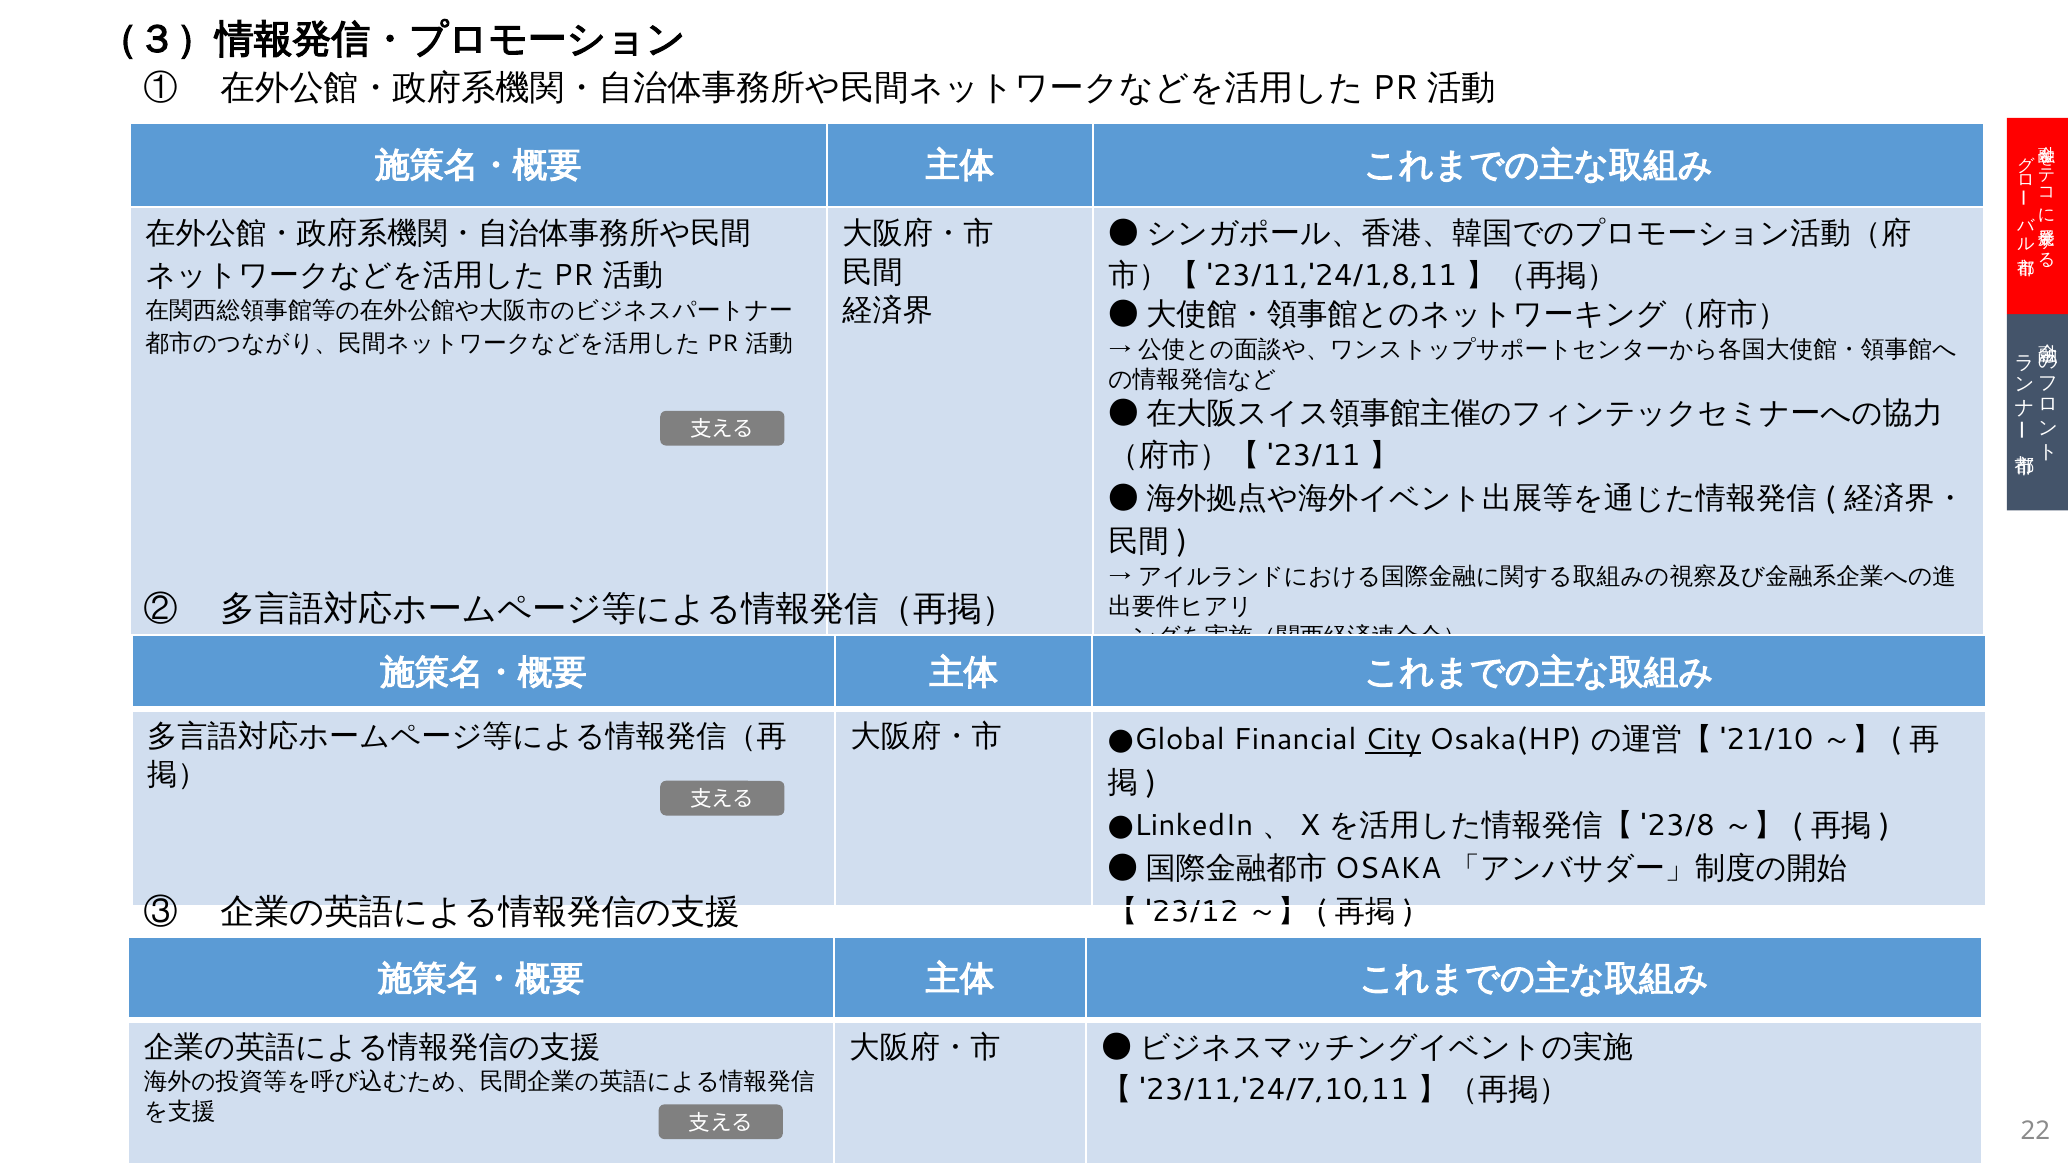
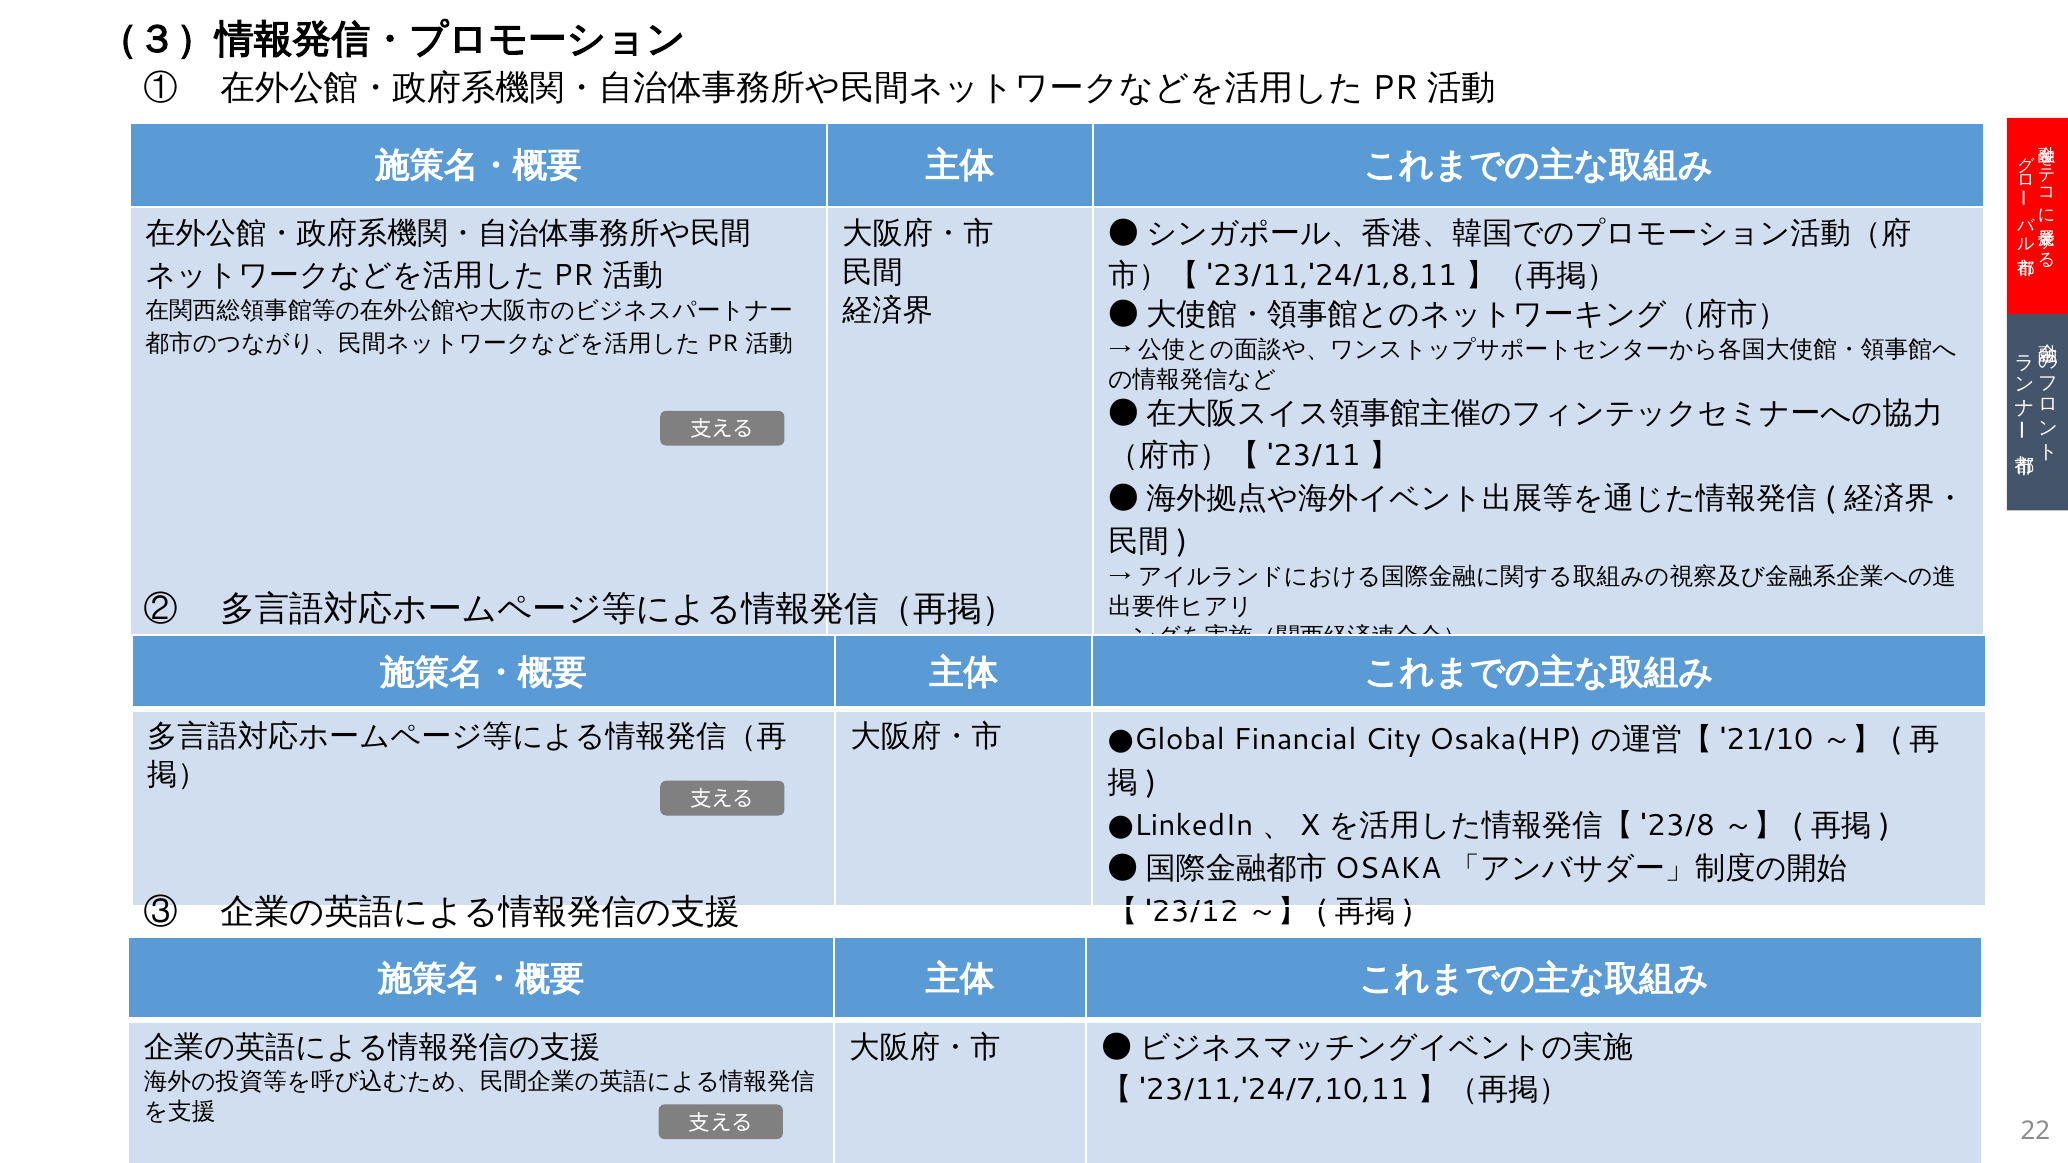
City underline: present -> none
